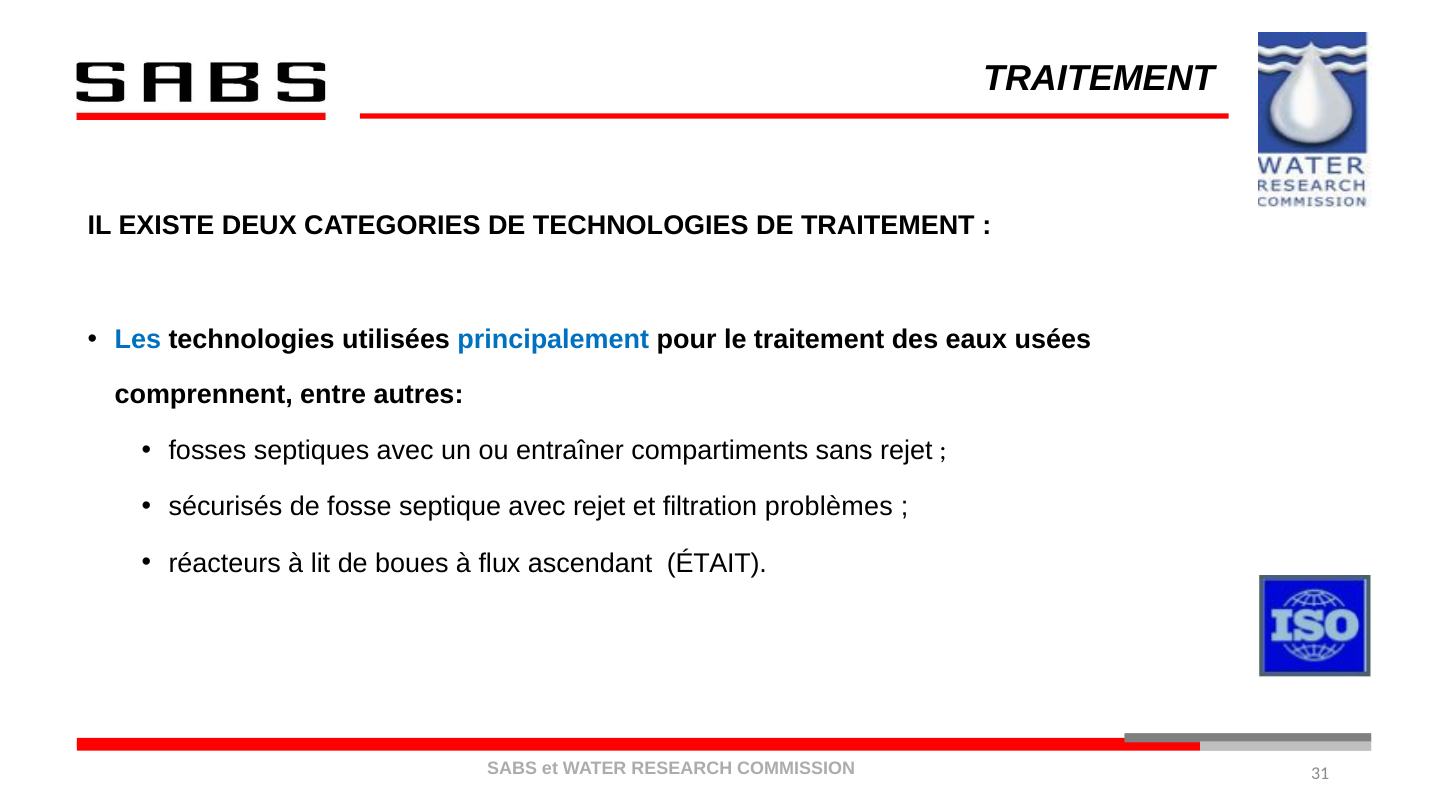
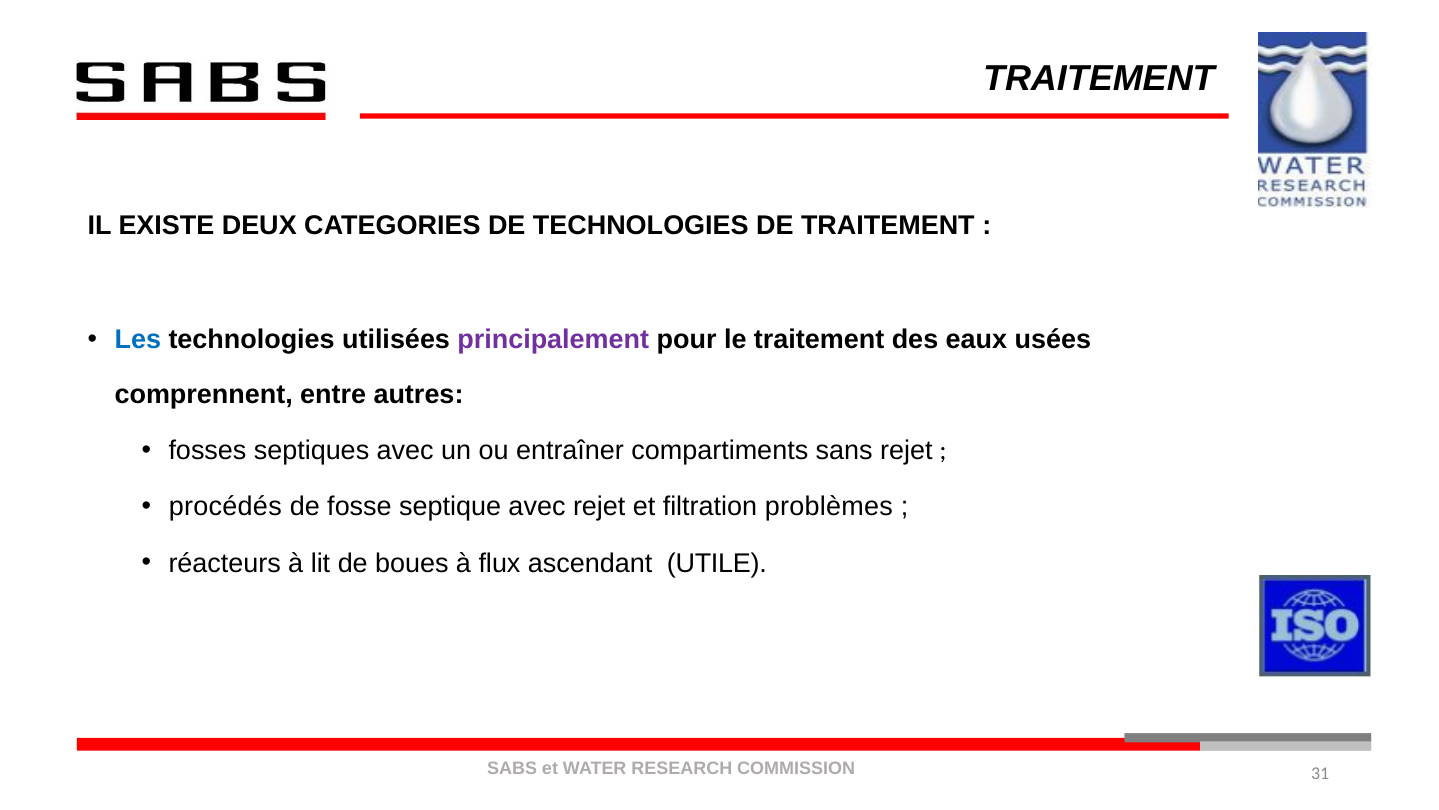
principalement colour: blue -> purple
sécurisés: sécurisés -> procédés
ÉTAIT: ÉTAIT -> UTILE
